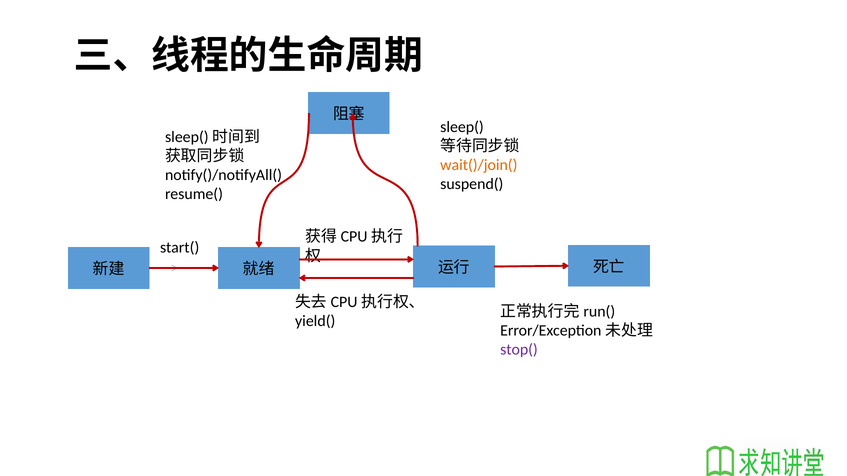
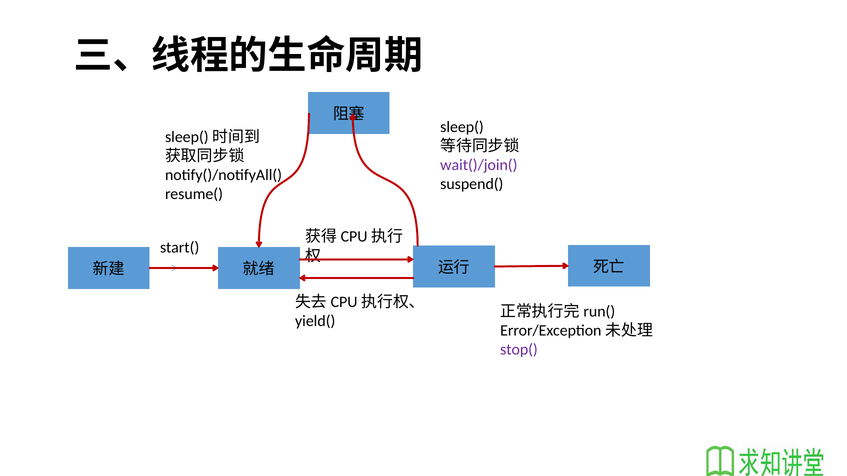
wait()/join( colour: orange -> purple
